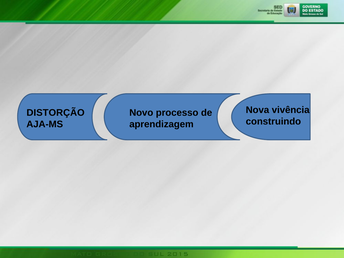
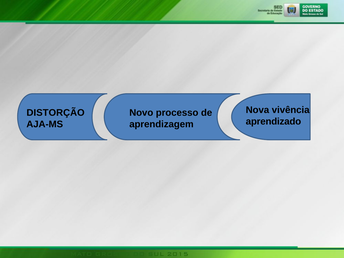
construindo: construindo -> aprendizado
